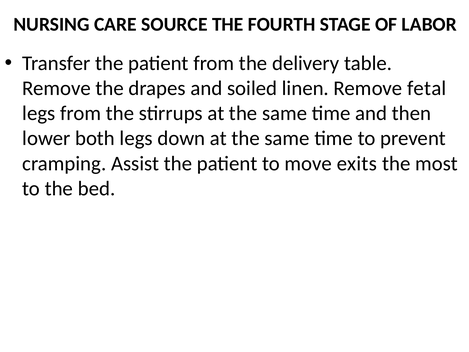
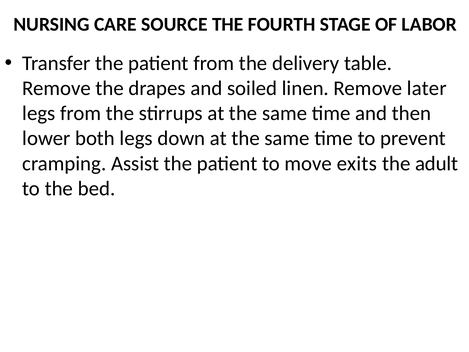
fetal: fetal -> later
most: most -> adult
